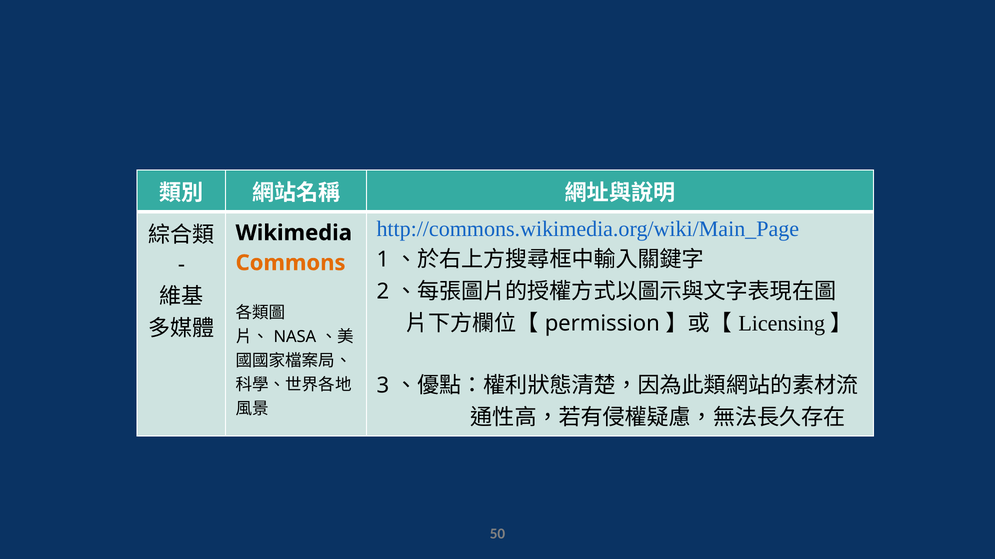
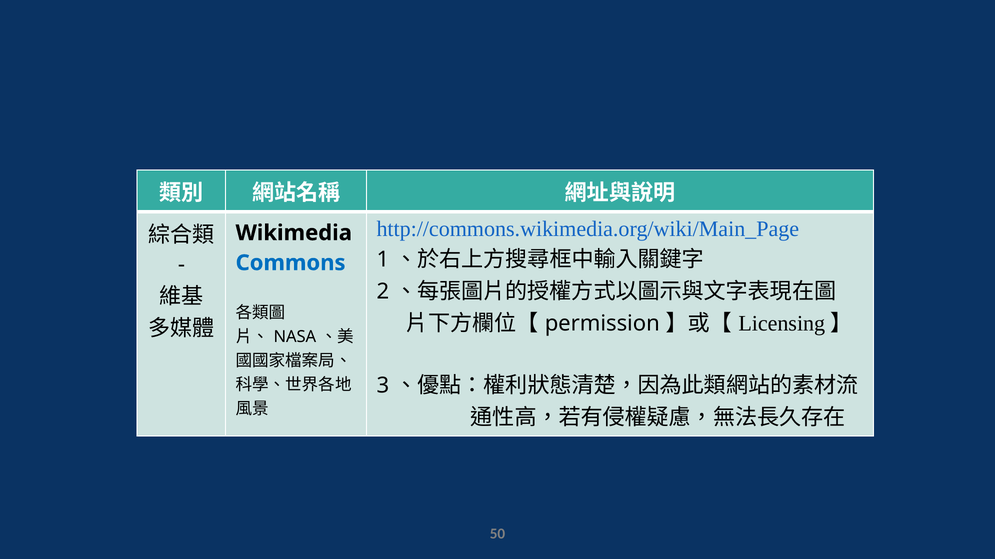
Commons colour: orange -> blue
